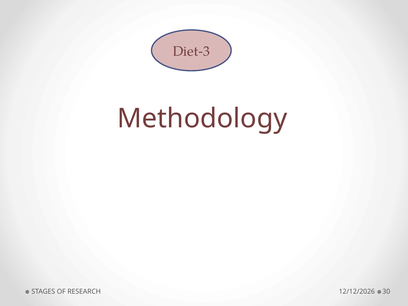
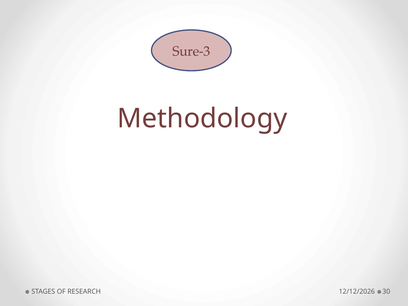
Diet-3: Diet-3 -> Sure-3
